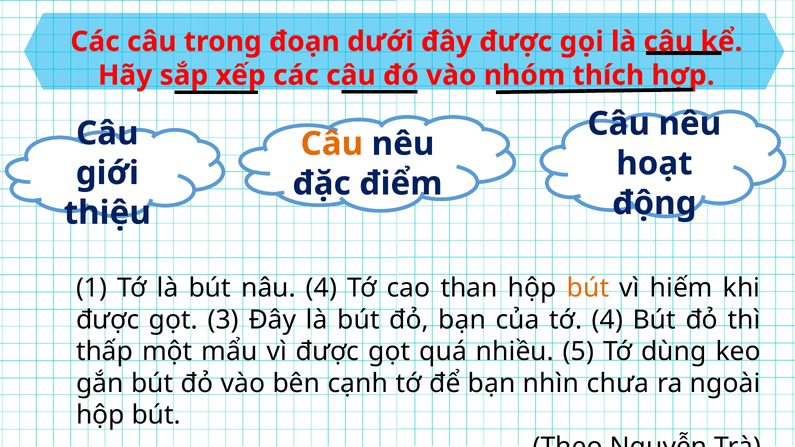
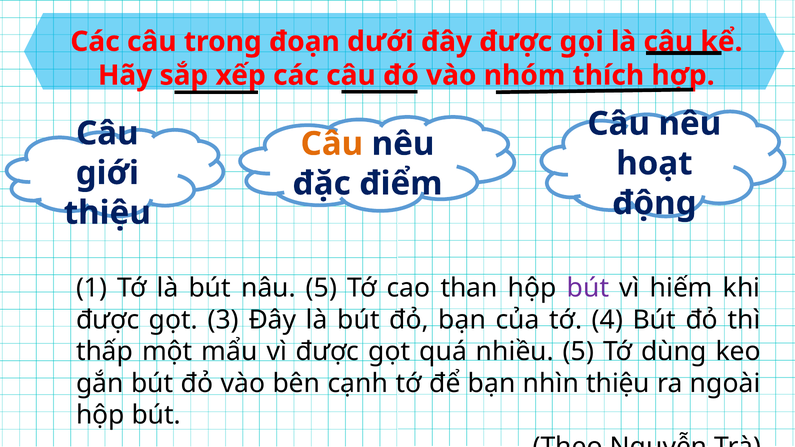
nâu 4: 4 -> 5
bút at (588, 288) colour: orange -> purple
nhìn chưa: chưa -> thiệu
